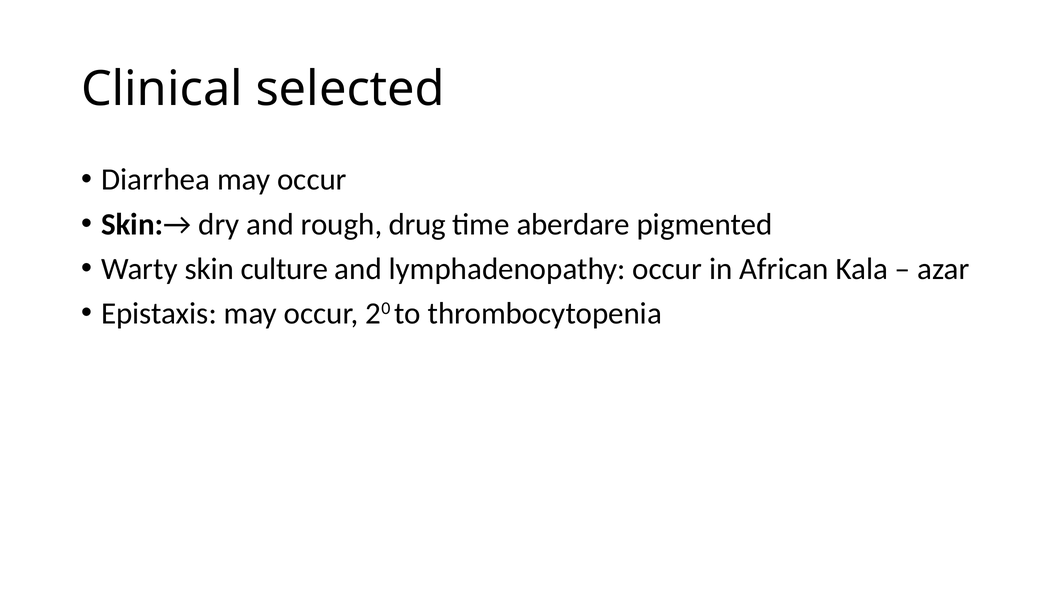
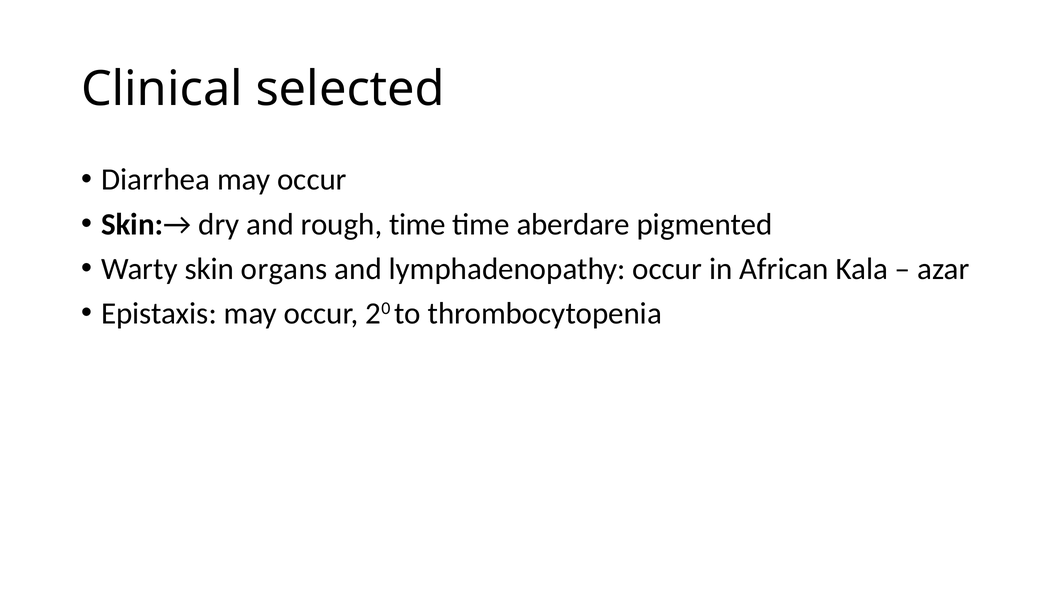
rough drug: drug -> time
culture: culture -> organs
